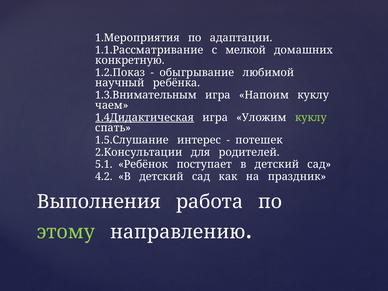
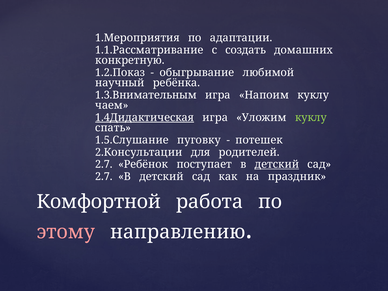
мелкой: мелкой -> создать
интерес: интерес -> пуговку
5.1 at (104, 164): 5.1 -> 2.7
детский at (277, 164) underline: none -> present
4.2 at (104, 177): 4.2 -> 2.7
Выполнения: Выполнения -> Комфортной
этому colour: light green -> pink
